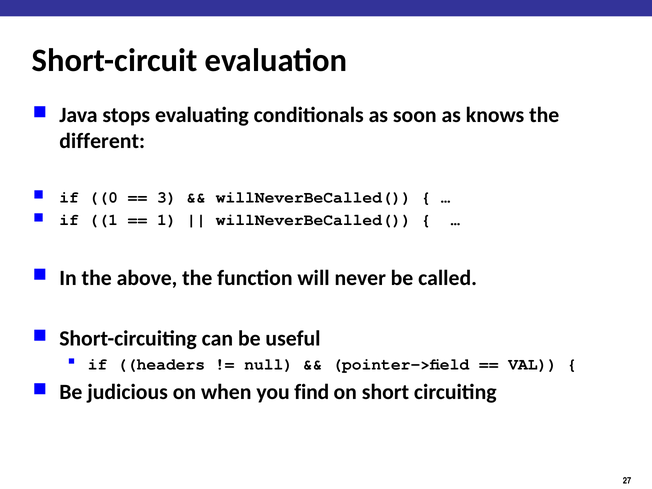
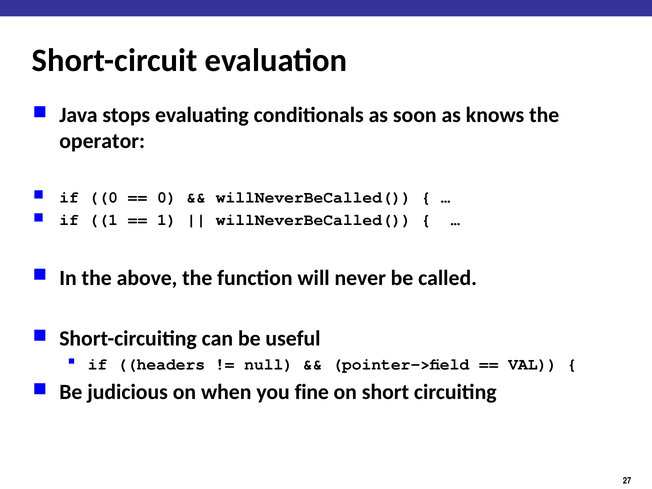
different: different -> operator
3 at (167, 197): 3 -> 0
find: find -> fine
